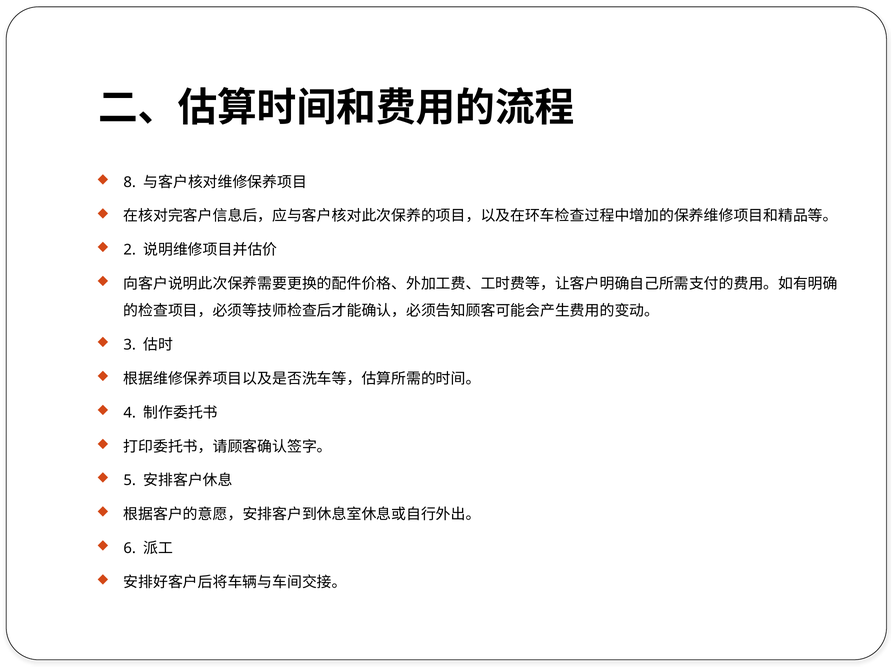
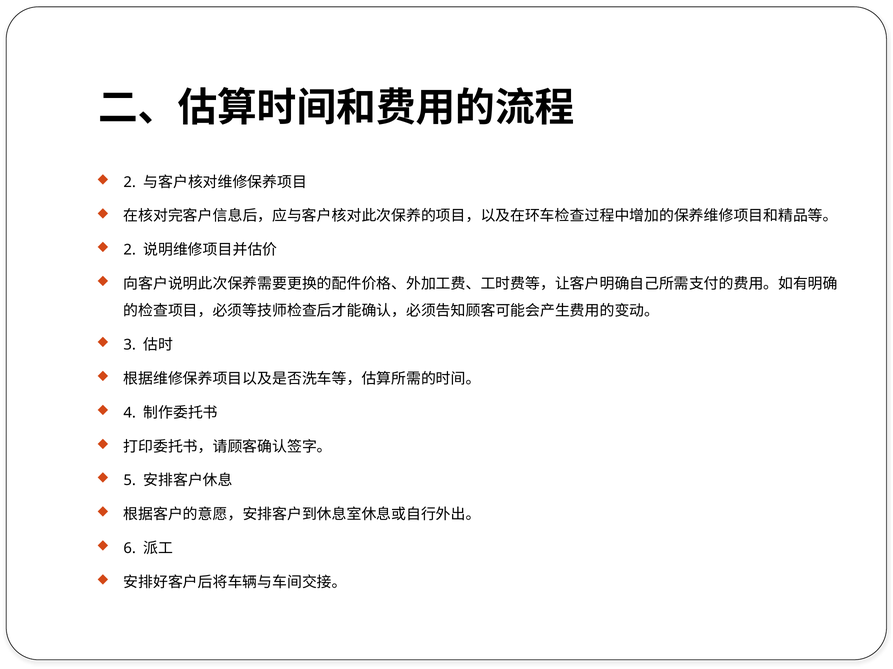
8 at (130, 182): 8 -> 2
